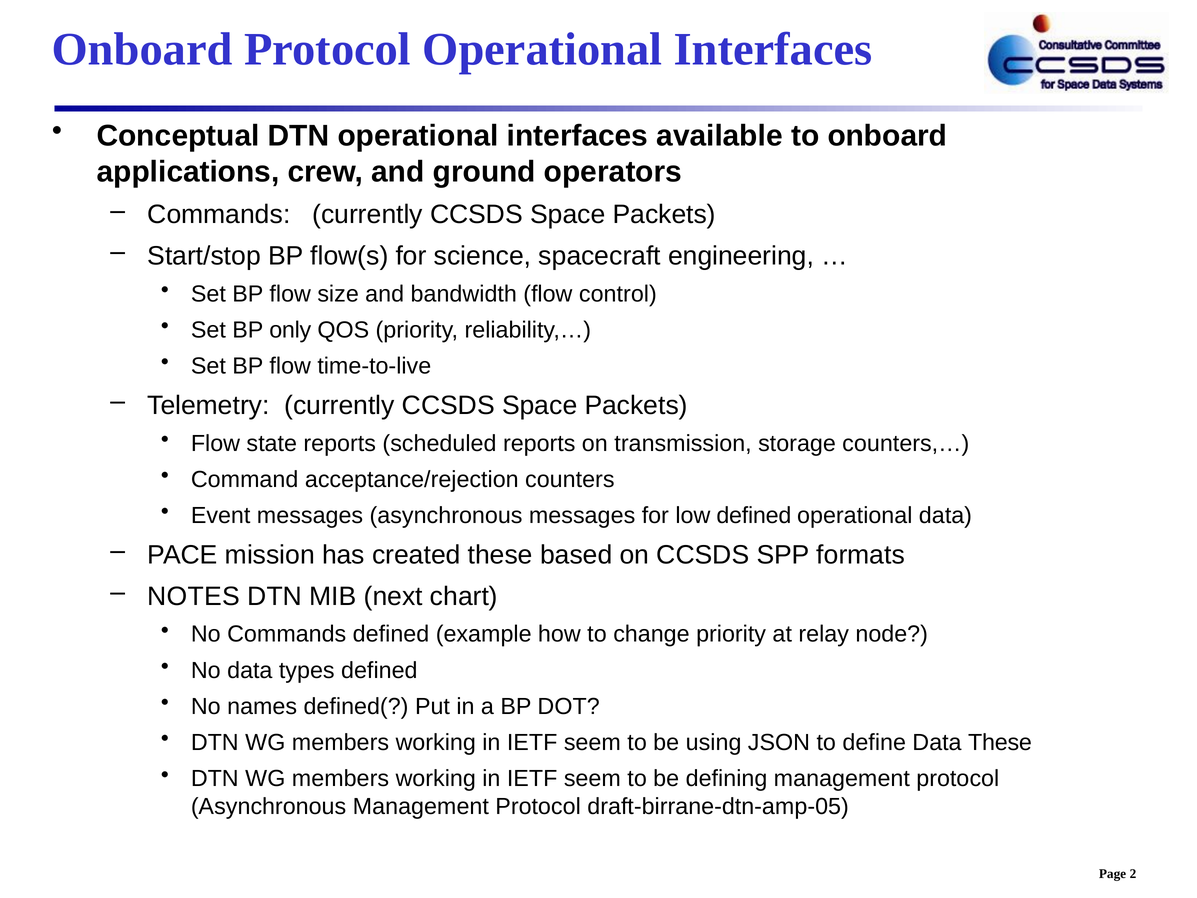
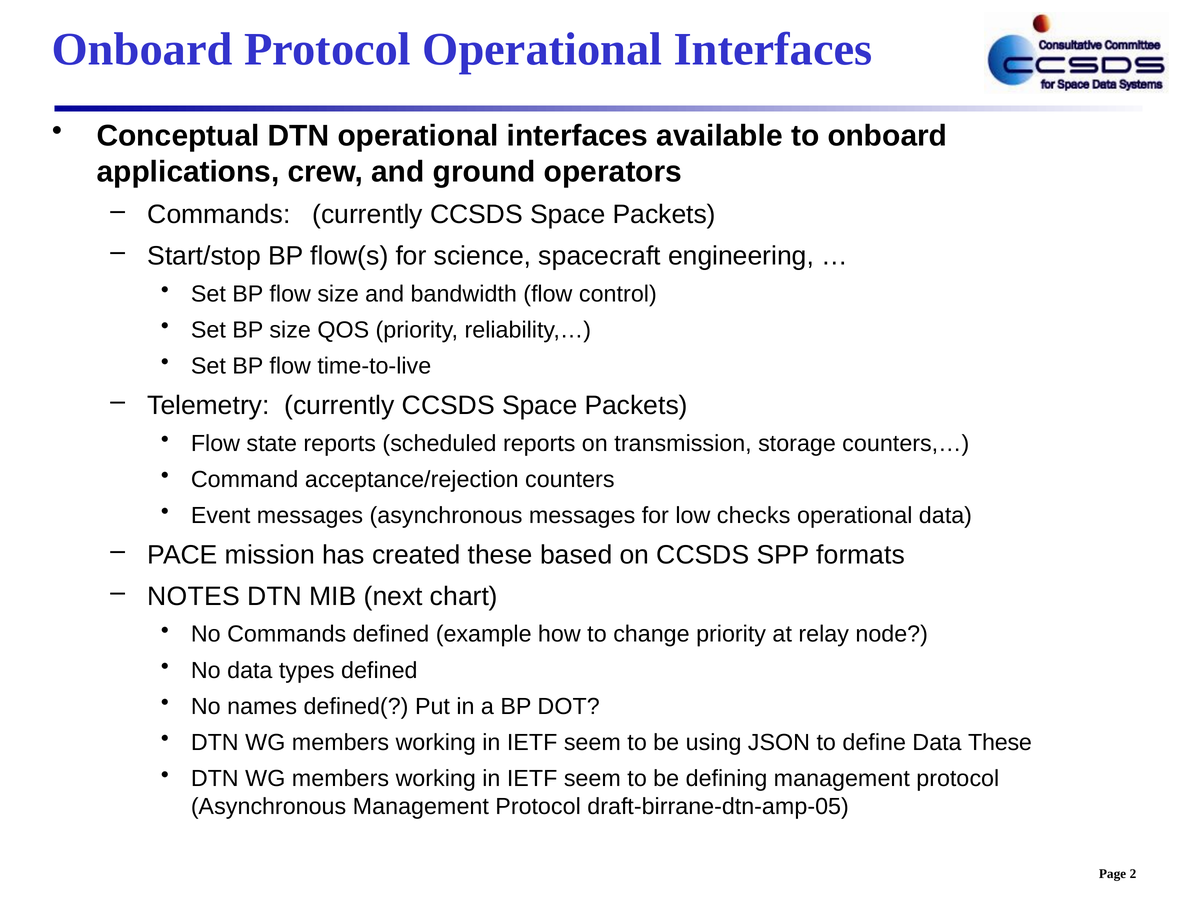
BP only: only -> size
low defined: defined -> checks
